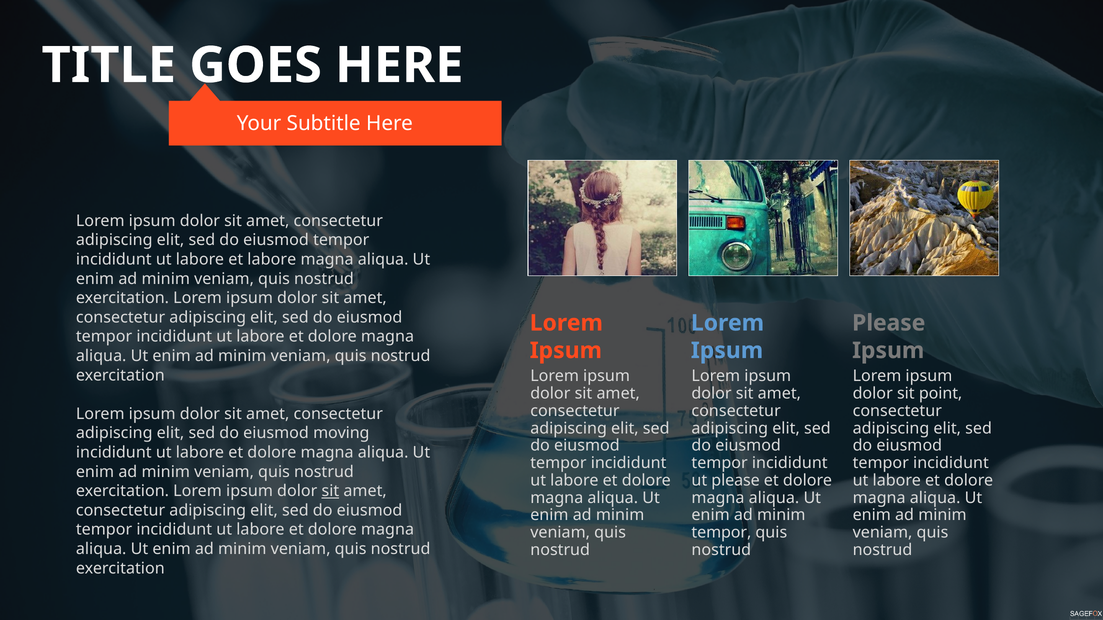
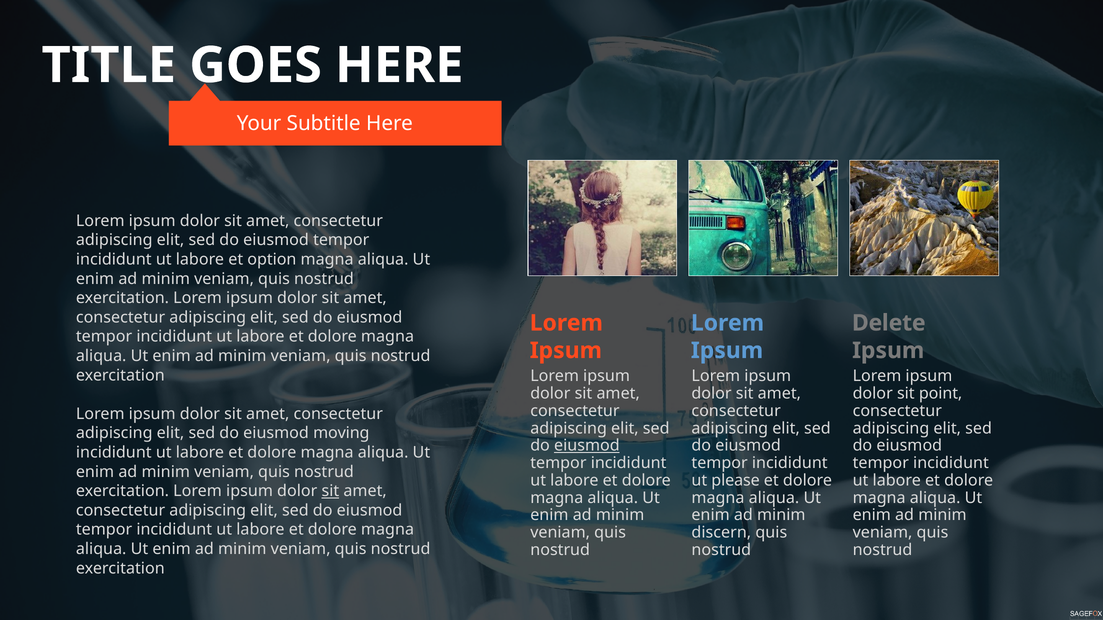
et labore: labore -> option
Please at (889, 323): Please -> Delete
eiusmod at (587, 446) underline: none -> present
tempor at (721, 533): tempor -> discern
